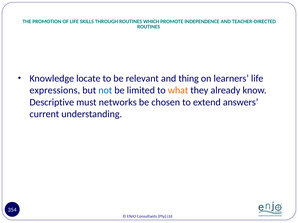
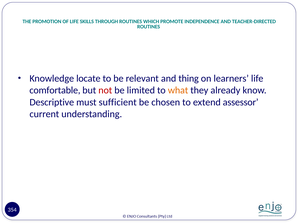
expressions: expressions -> comfortable
not colour: blue -> red
networks: networks -> sufficient
answers: answers -> assessor
